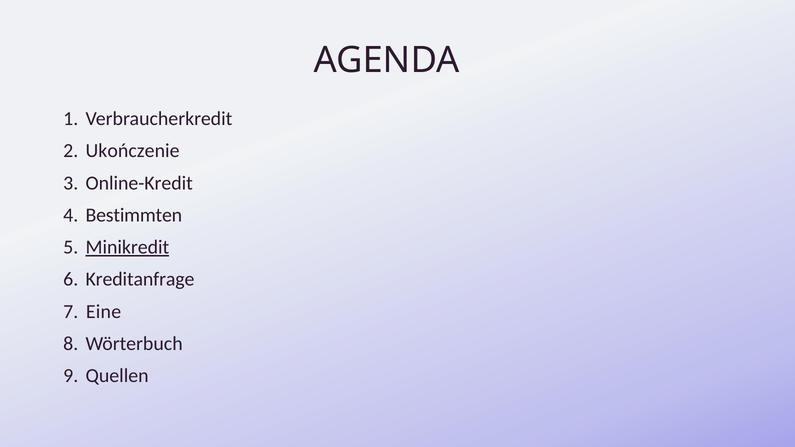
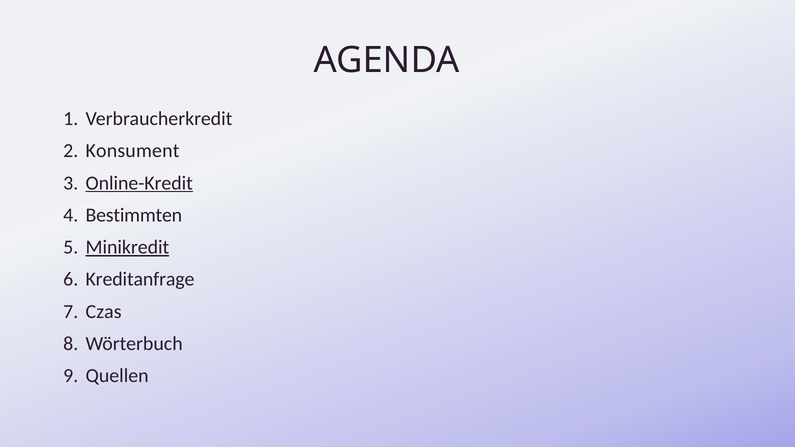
Ukończenie: Ukończenie -> Konsument
Online-Kredit underline: none -> present
Eine: Eine -> Czas
